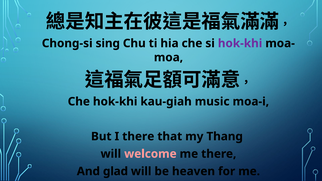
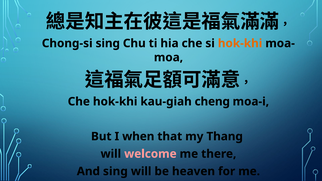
hok-khi at (240, 43) colour: purple -> orange
music: music -> cheng
I there: there -> when
And glad: glad -> sing
